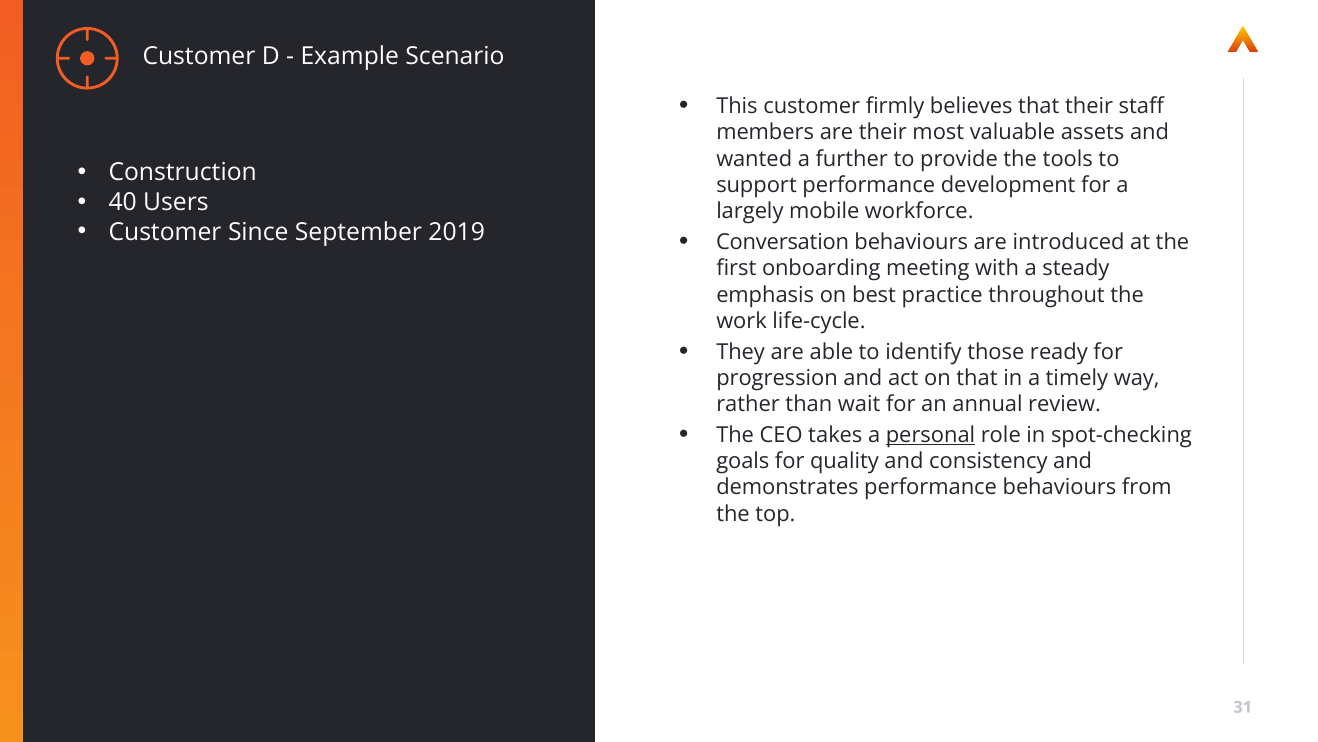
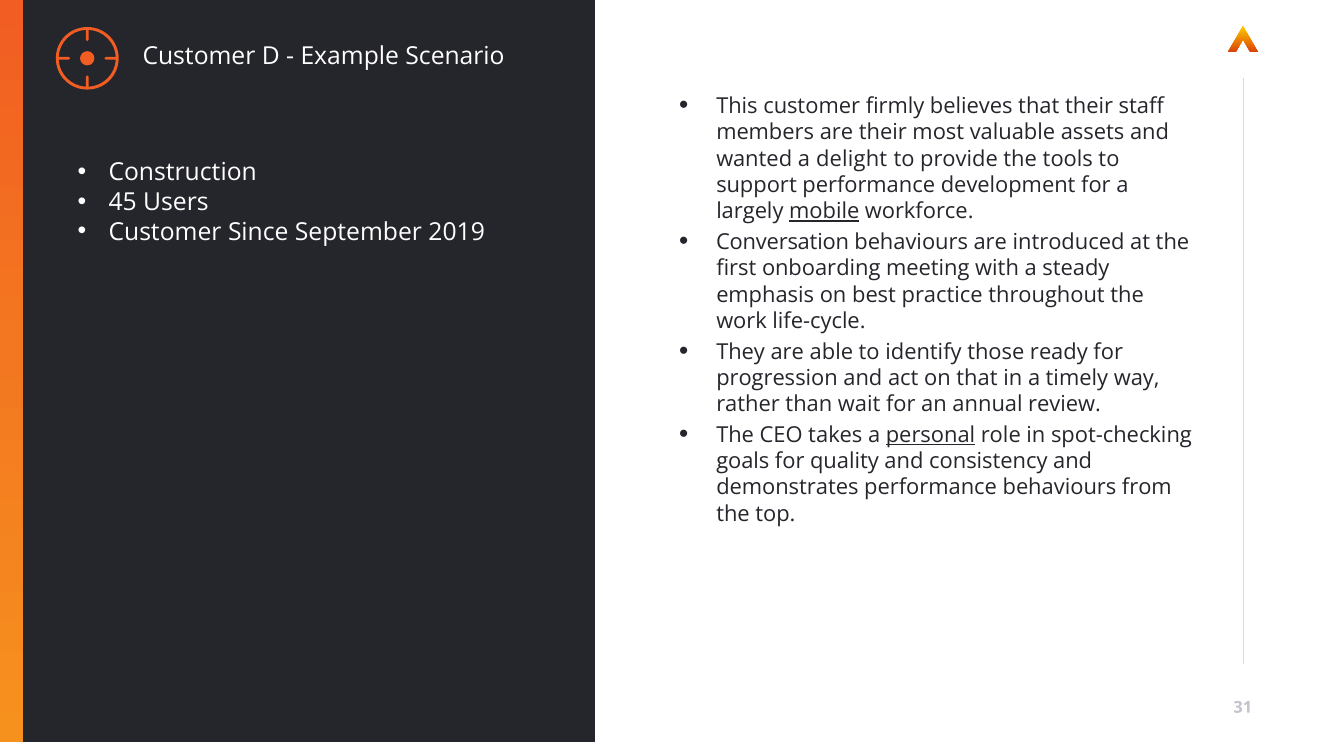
further: further -> delight
40: 40 -> 45
mobile underline: none -> present
